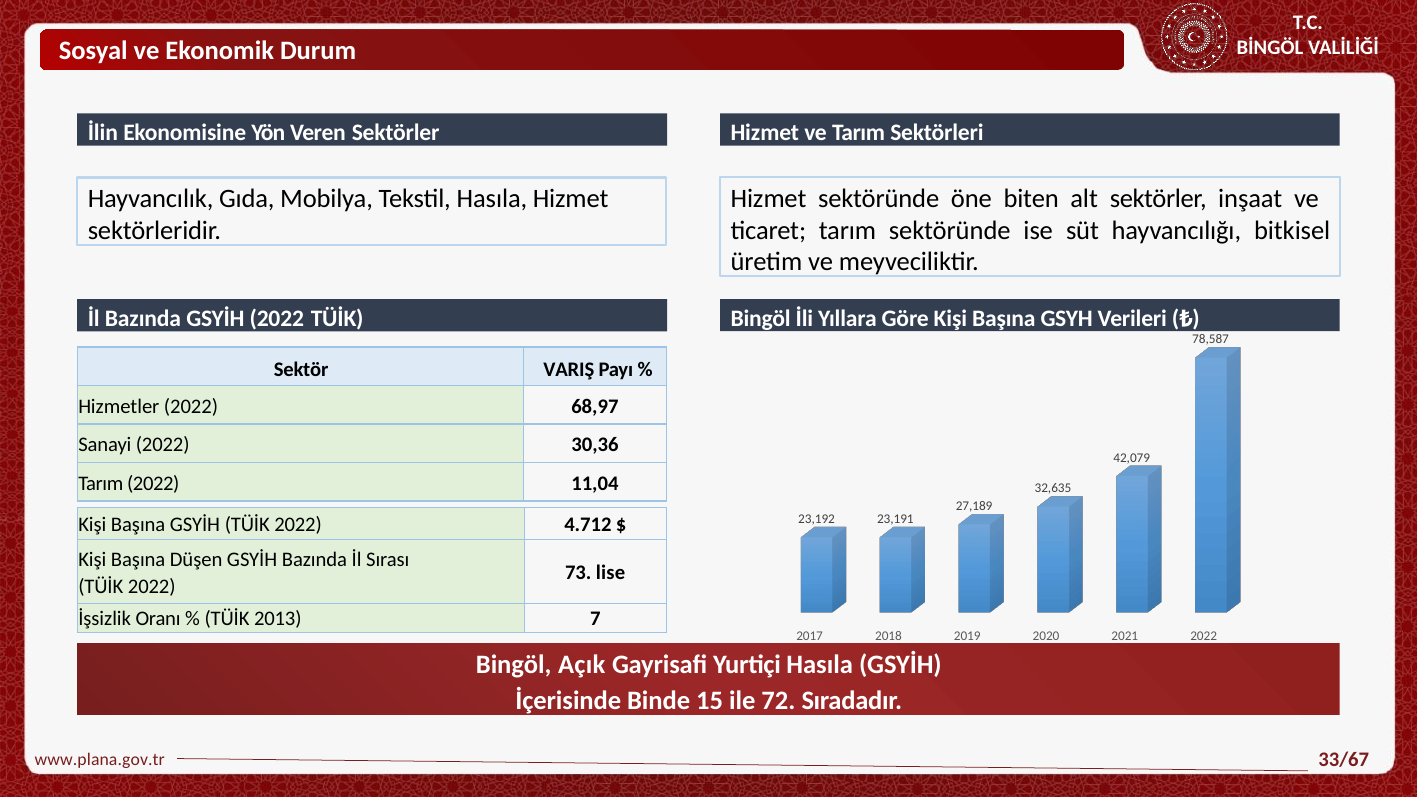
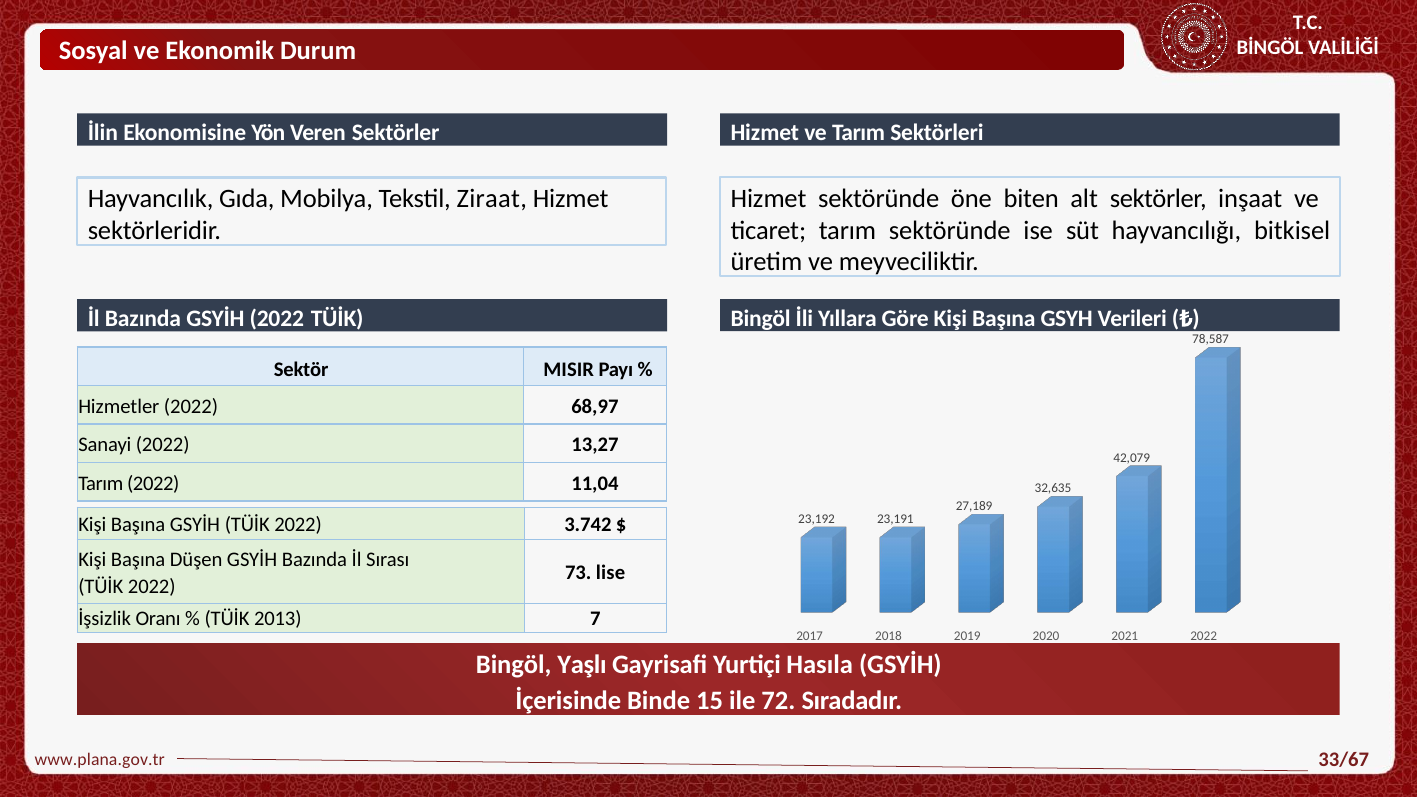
Tekstil Hasıla: Hasıla -> Ziraat
VARIŞ: VARIŞ -> MISIR
30,36: 30,36 -> 13,27
4.712: 4.712 -> 3.742
Açık: Açık -> Yaşlı
